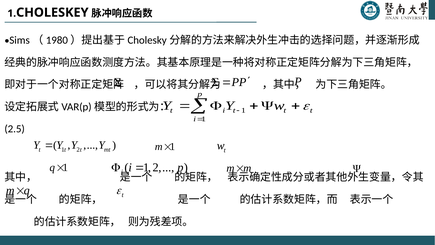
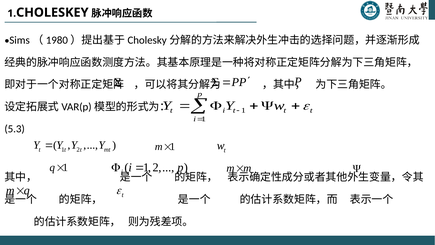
2.5: 2.5 -> 5.3
